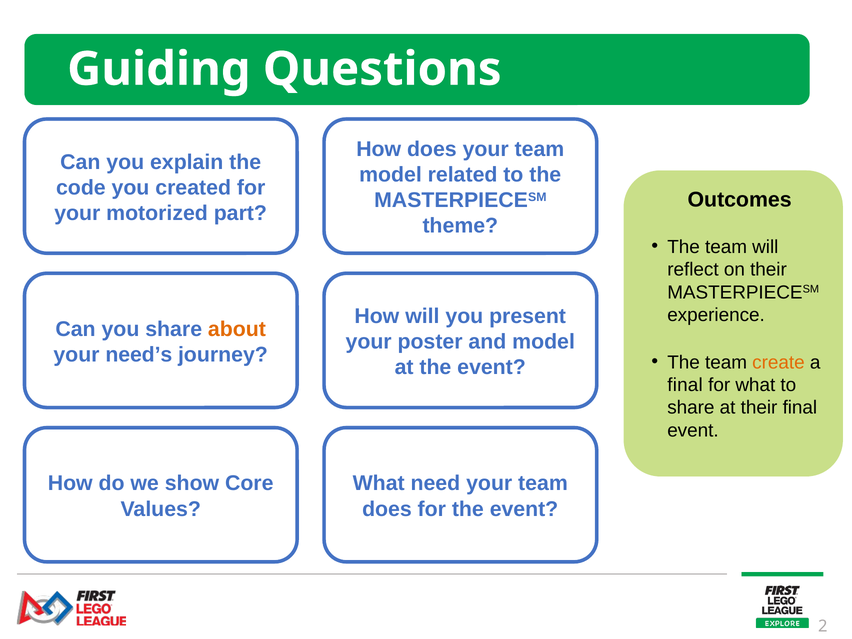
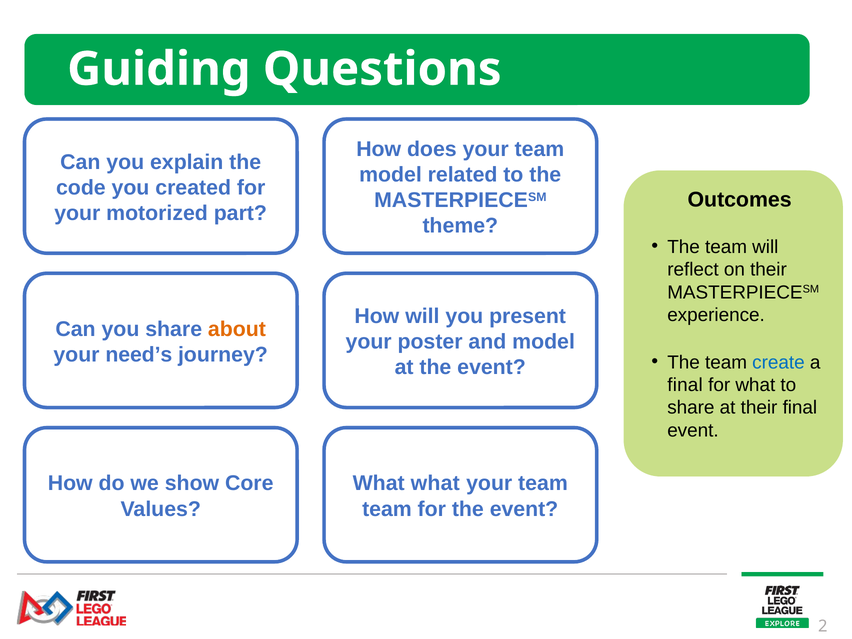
create colour: orange -> blue
What need: need -> what
does at (387, 509): does -> team
